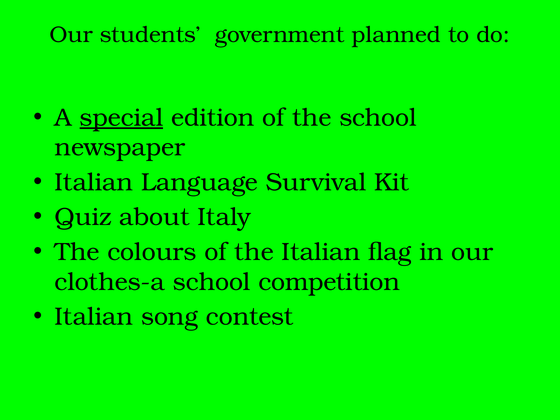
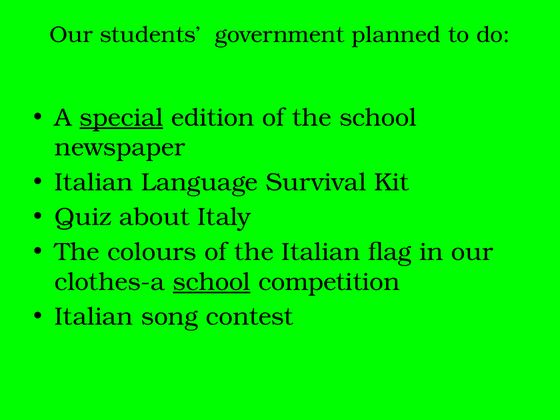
school at (212, 282) underline: none -> present
